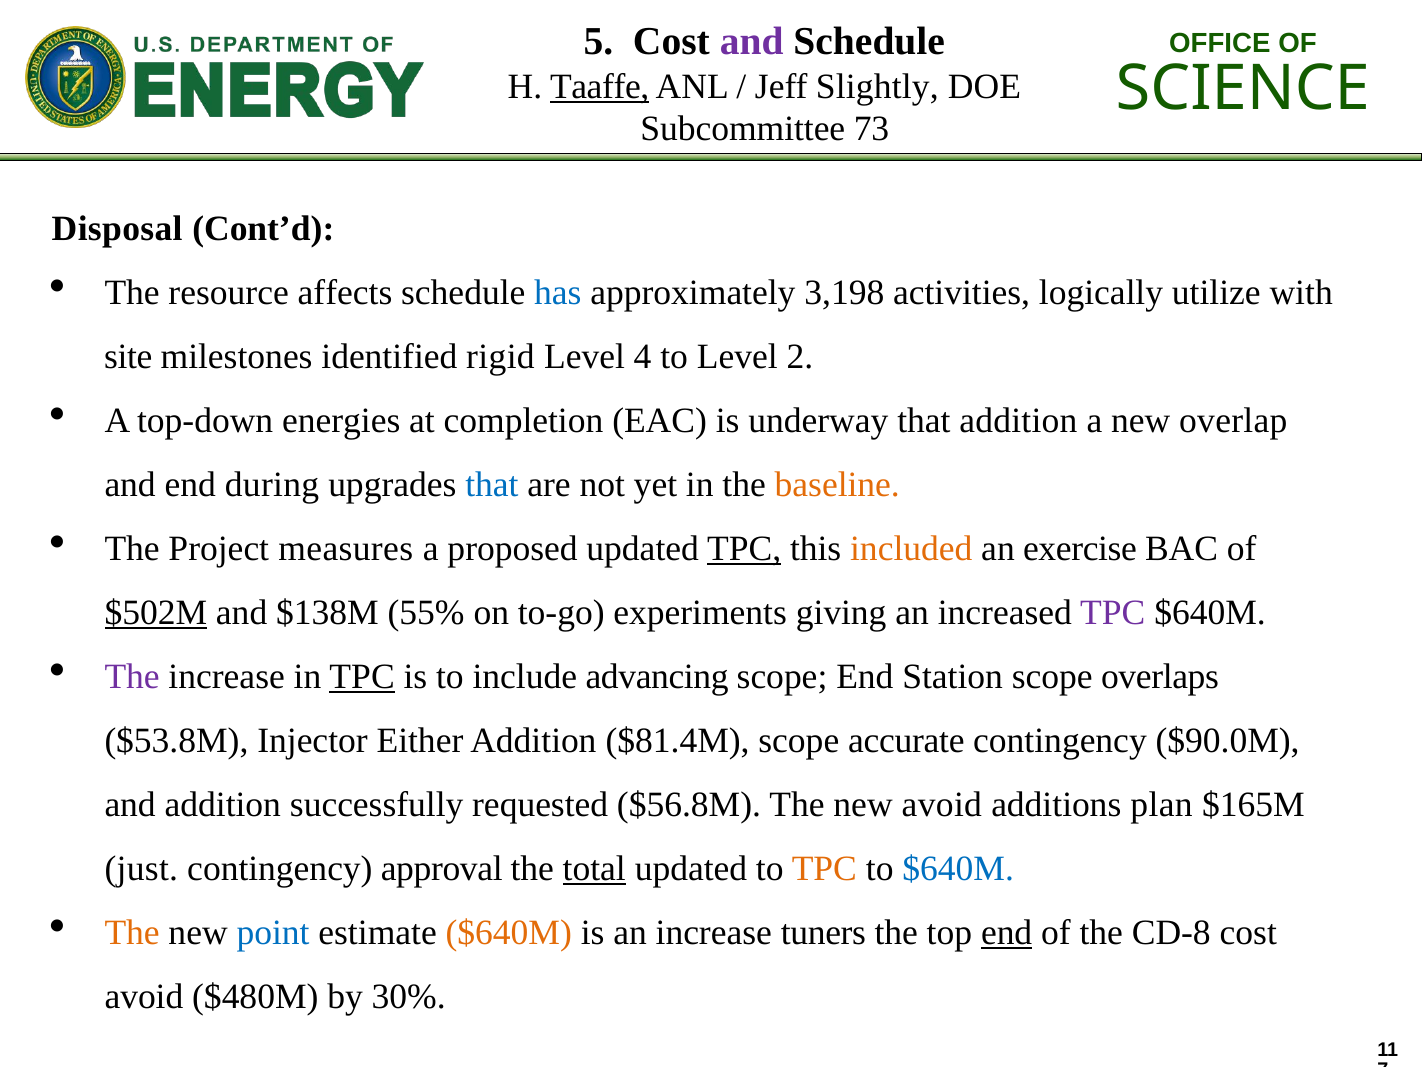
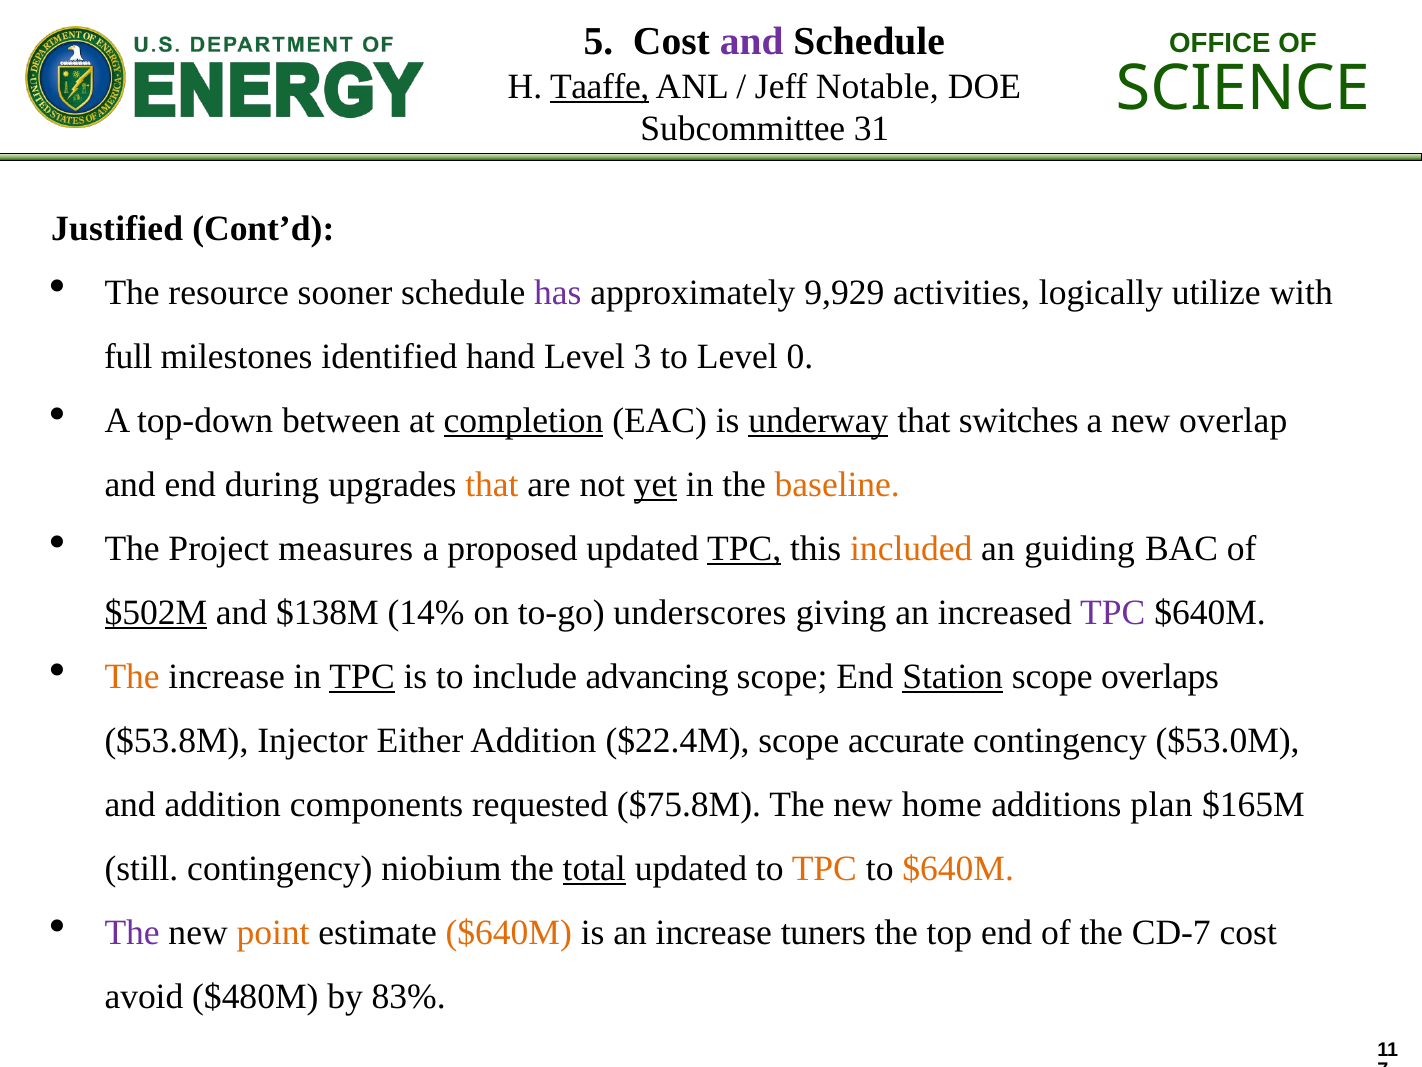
Slightly: Slightly -> Notable
73: 73 -> 31
Disposal: Disposal -> Justified
affects: affects -> sooner
has colour: blue -> purple
3,198: 3,198 -> 9,929
site: site -> full
rigid: rigid -> hand
4: 4 -> 3
2: 2 -> 0
energies: energies -> between
completion underline: none -> present
underway underline: none -> present
that addition: addition -> switches
that at (492, 484) colour: blue -> orange
yet underline: none -> present
exercise: exercise -> guiding
55%: 55% -> 14%
experiments: experiments -> underscores
The at (132, 676) colour: purple -> orange
Station underline: none -> present
$81.4M: $81.4M -> $22.4M
$90.0M: $90.0M -> $53.0M
successfully: successfully -> components
$56.8M: $56.8M -> $75.8M
new avoid: avoid -> home
just: just -> still
approval: approval -> niobium
$640M at (958, 868) colour: blue -> orange
The at (132, 932) colour: orange -> purple
point colour: blue -> orange
end at (1007, 932) underline: present -> none
CD-8: CD-8 -> CD-7
30%: 30% -> 83%
